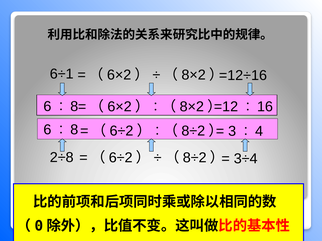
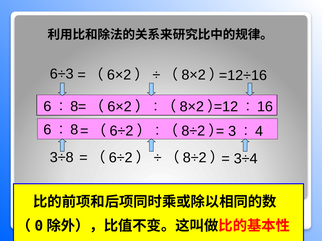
6÷1: 6÷1 -> 6÷3
2÷8: 2÷8 -> 3÷8
